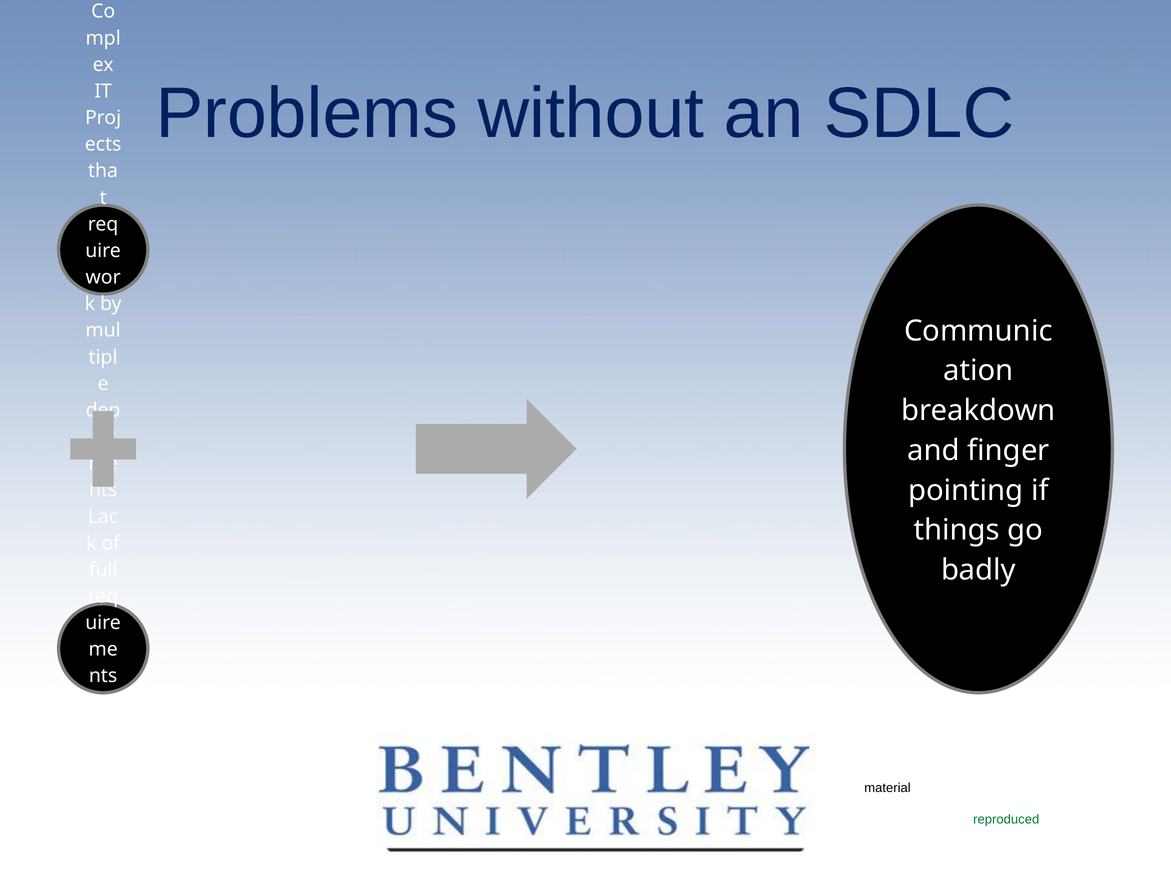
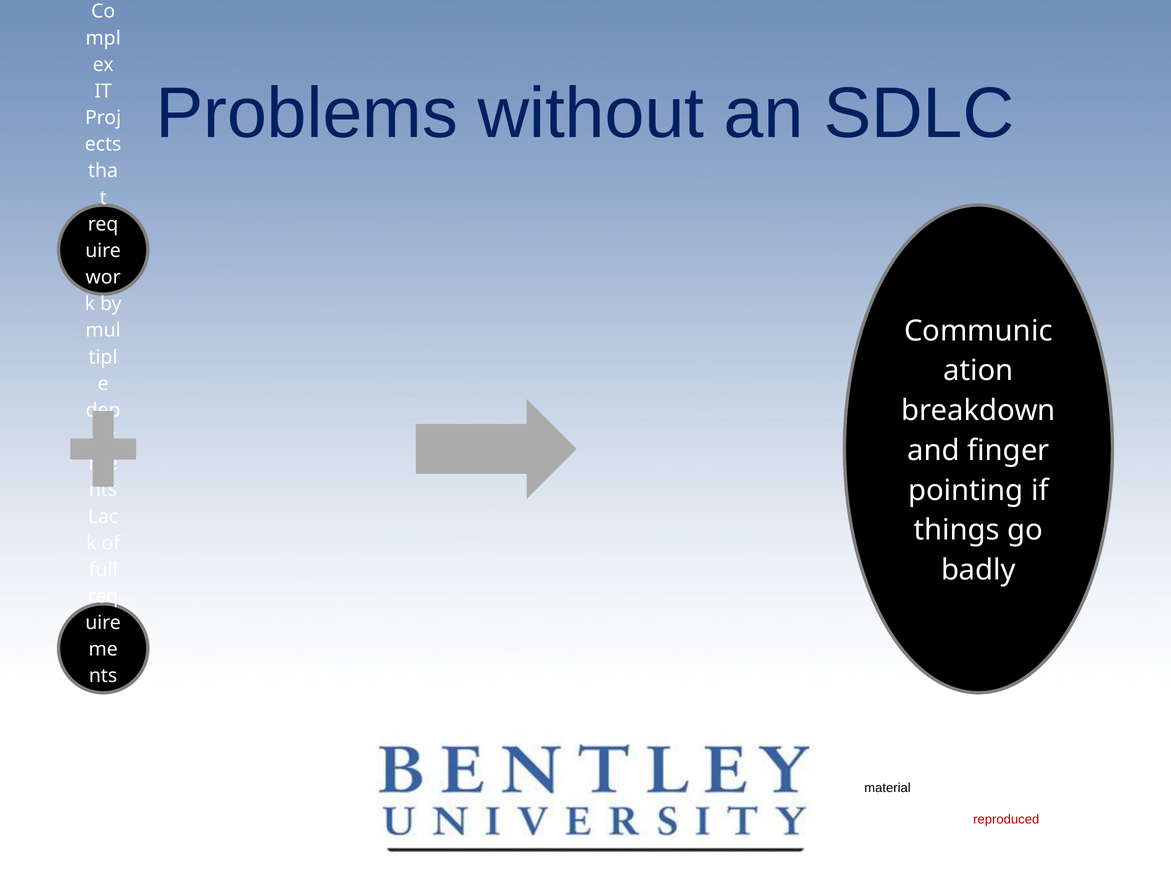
reproduced colour: green -> red
